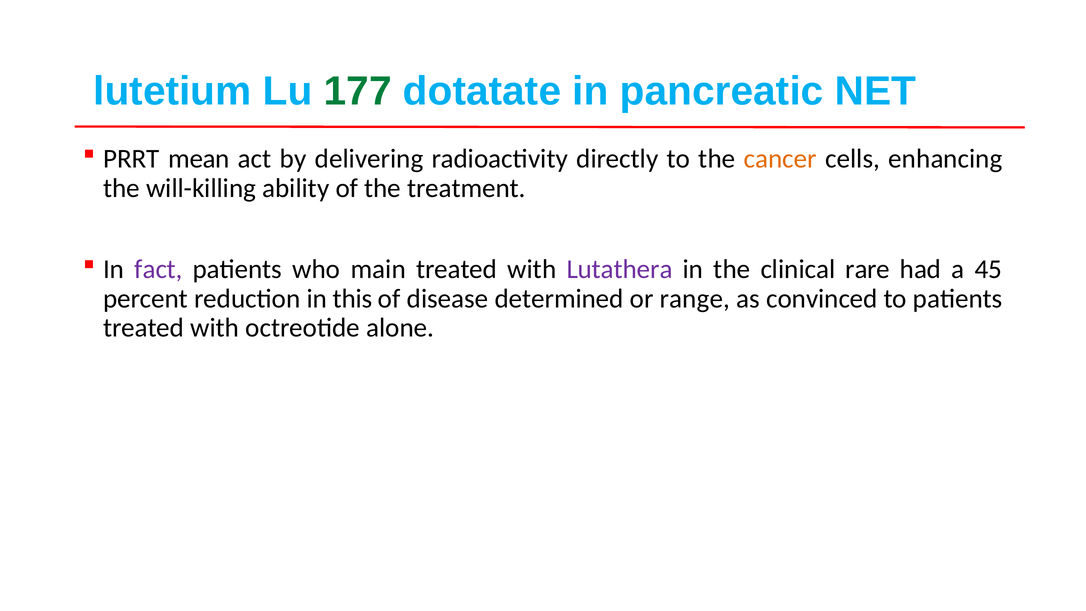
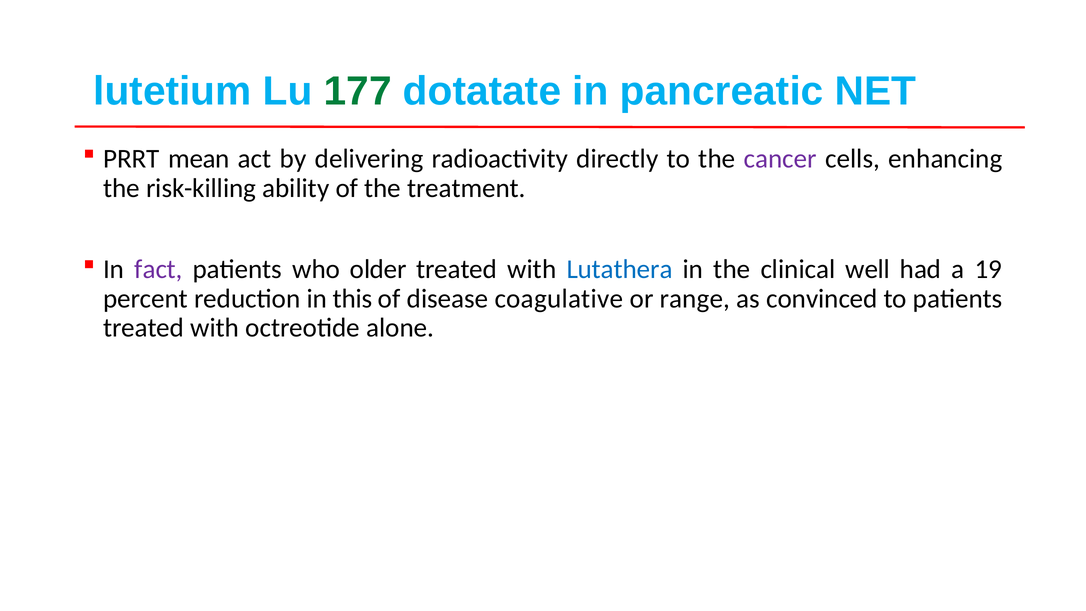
cancer colour: orange -> purple
will-killing: will-killing -> risk-killing
main: main -> older
Lutathera colour: purple -> blue
rare: rare -> well
45: 45 -> 19
determined: determined -> coagulative
